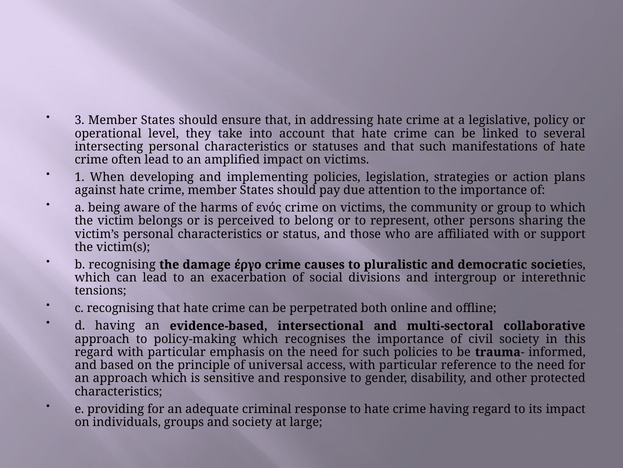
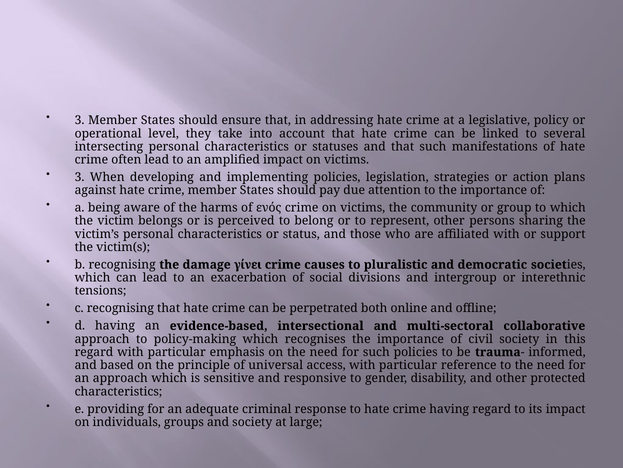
1 at (80, 177): 1 -> 3
έργο: έργο -> γίνει
